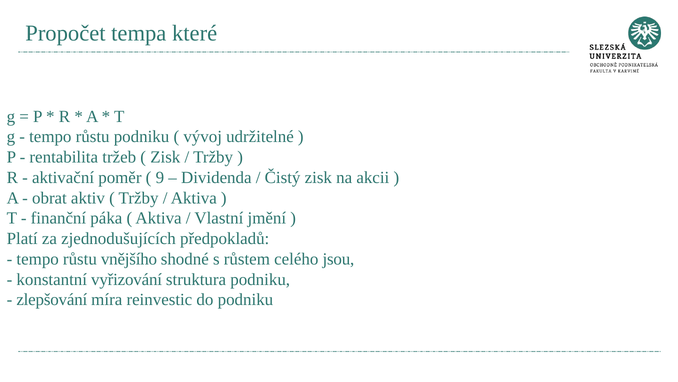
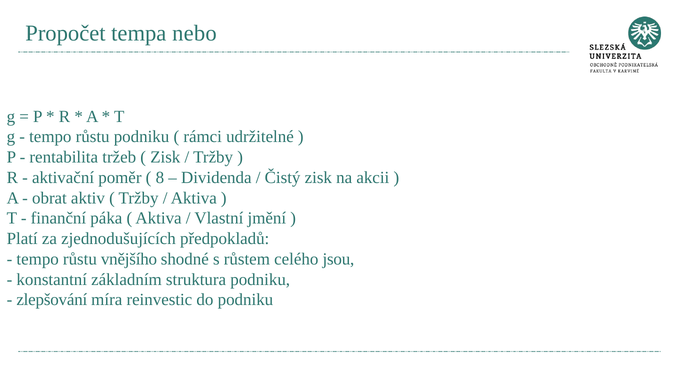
které: které -> nebo
vývoj: vývoj -> rámci
9: 9 -> 8
vyřizování: vyřizování -> základním
